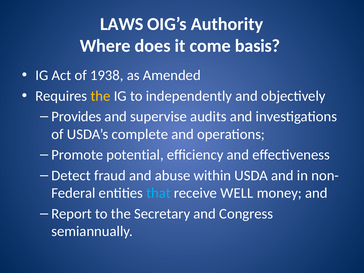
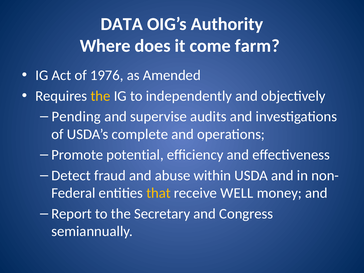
LAWS: LAWS -> DATA
basis: basis -> farm
1938: 1938 -> 1976
Provides: Provides -> Pending
that colour: light blue -> yellow
